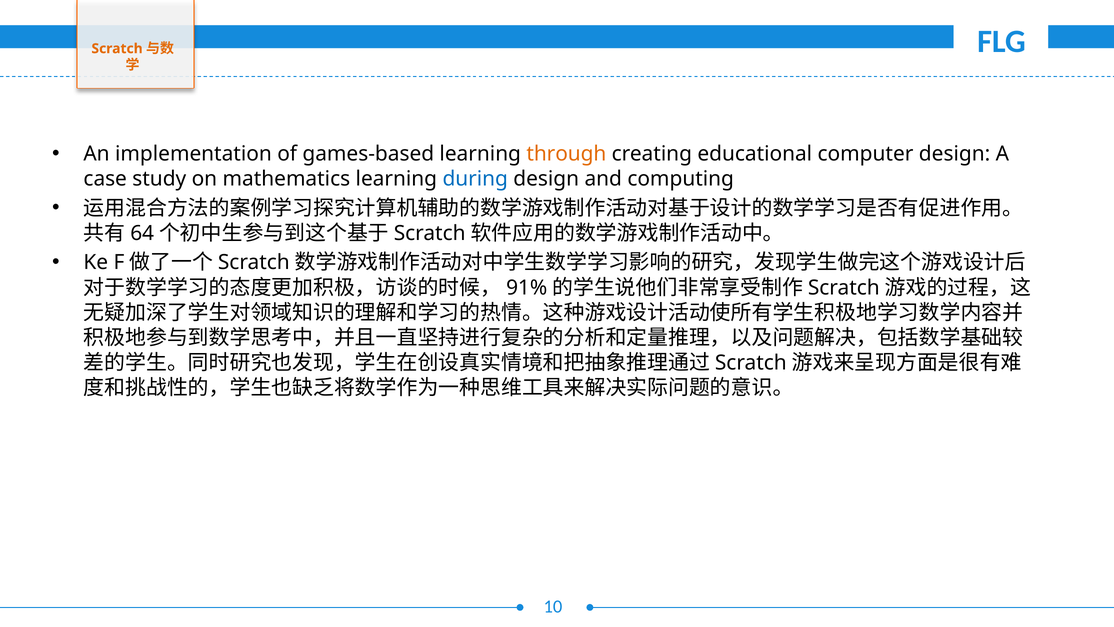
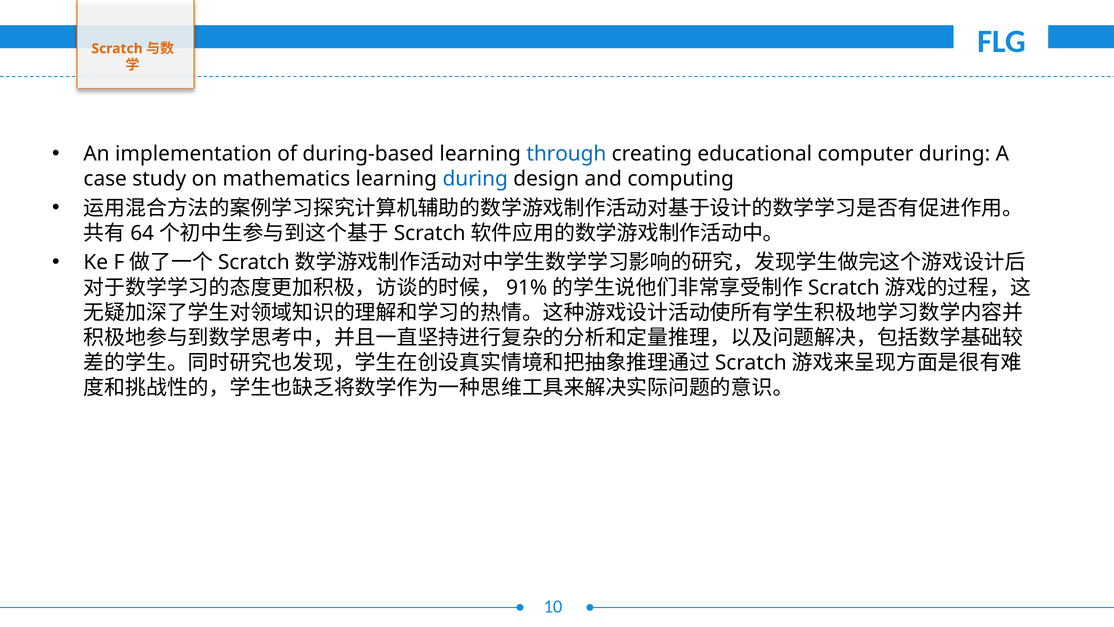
games-based: games-based -> during-based
through colour: orange -> blue
computer design: design -> during
